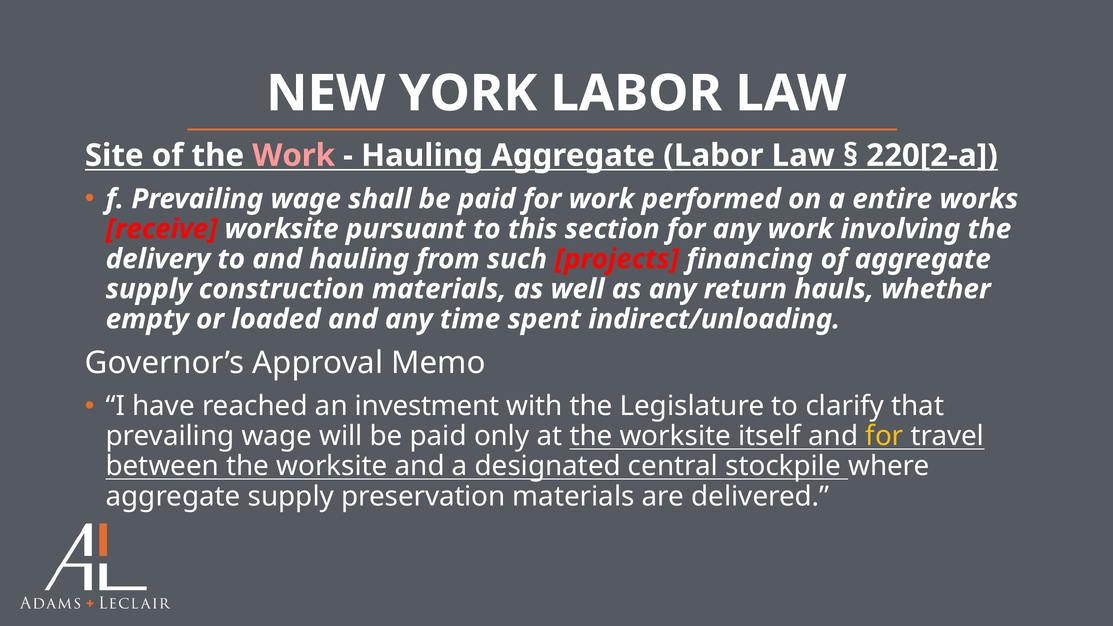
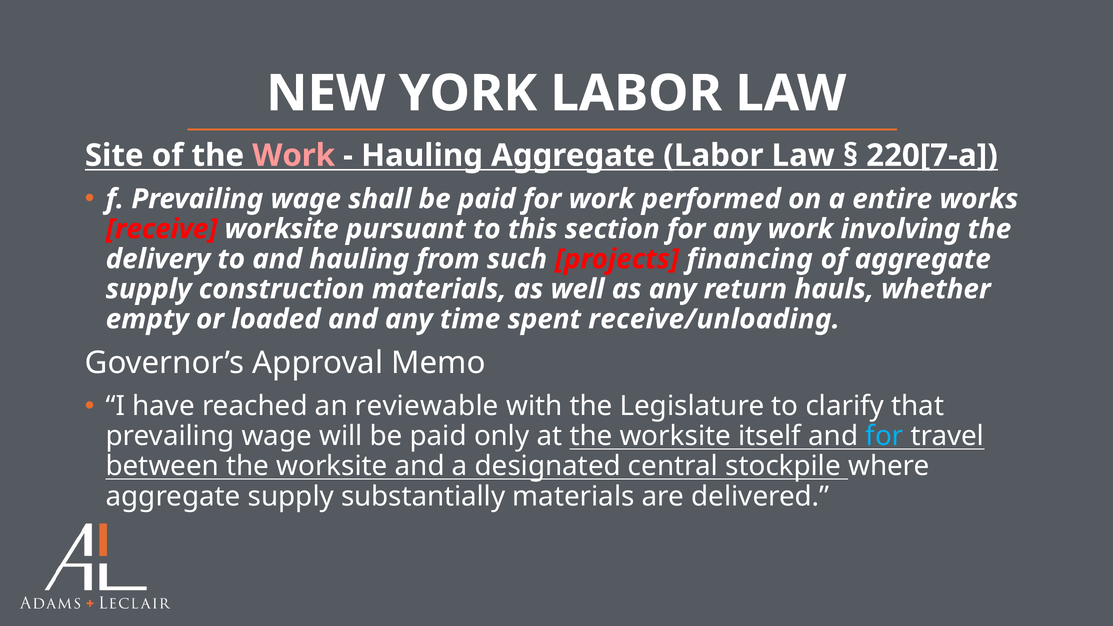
220[2-a: 220[2-a -> 220[7-a
indirect/unloading: indirect/unloading -> receive/unloading
investment: investment -> reviewable
for at (884, 436) colour: yellow -> light blue
preservation: preservation -> substantially
